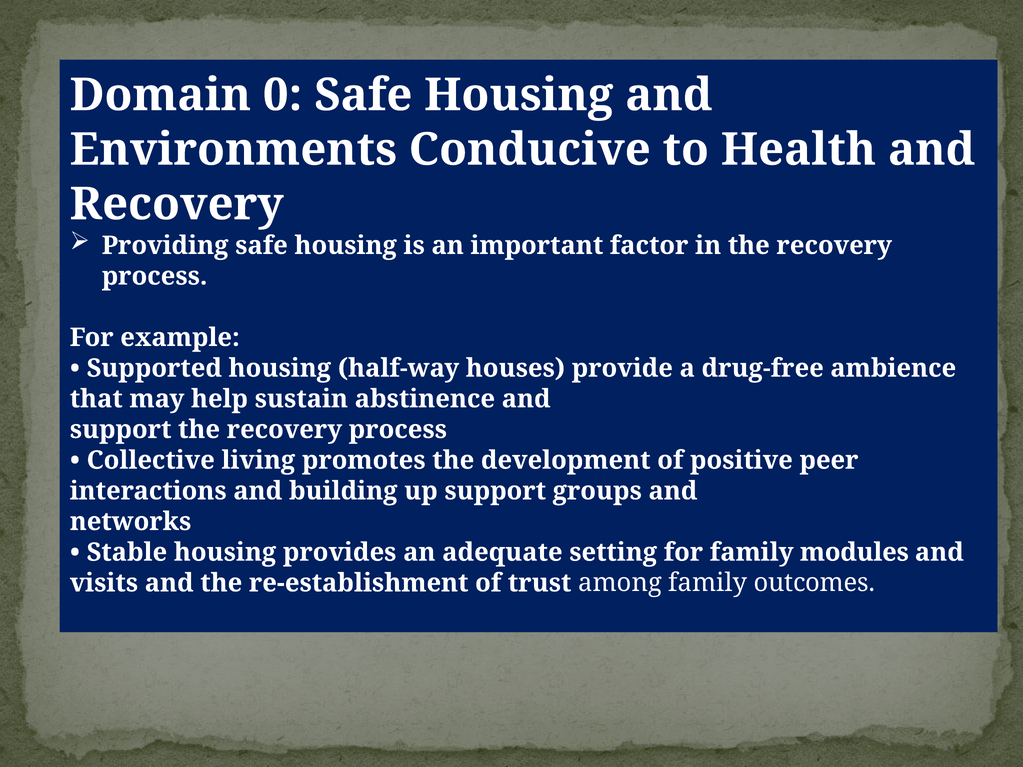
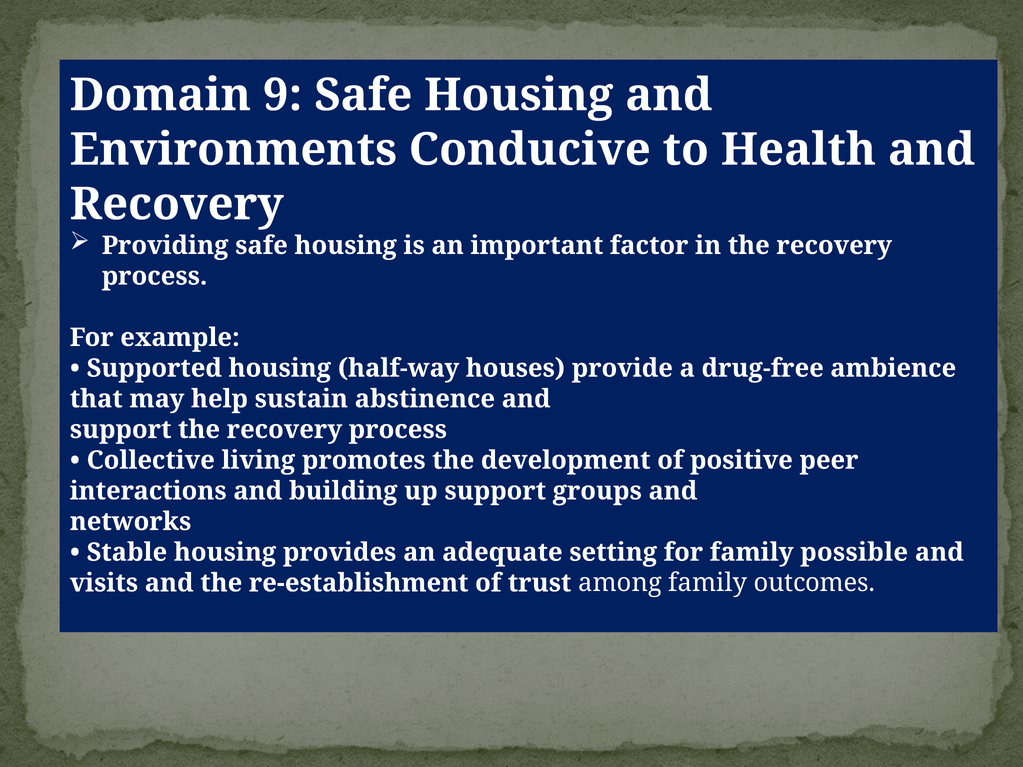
0: 0 -> 9
modules: modules -> possible
